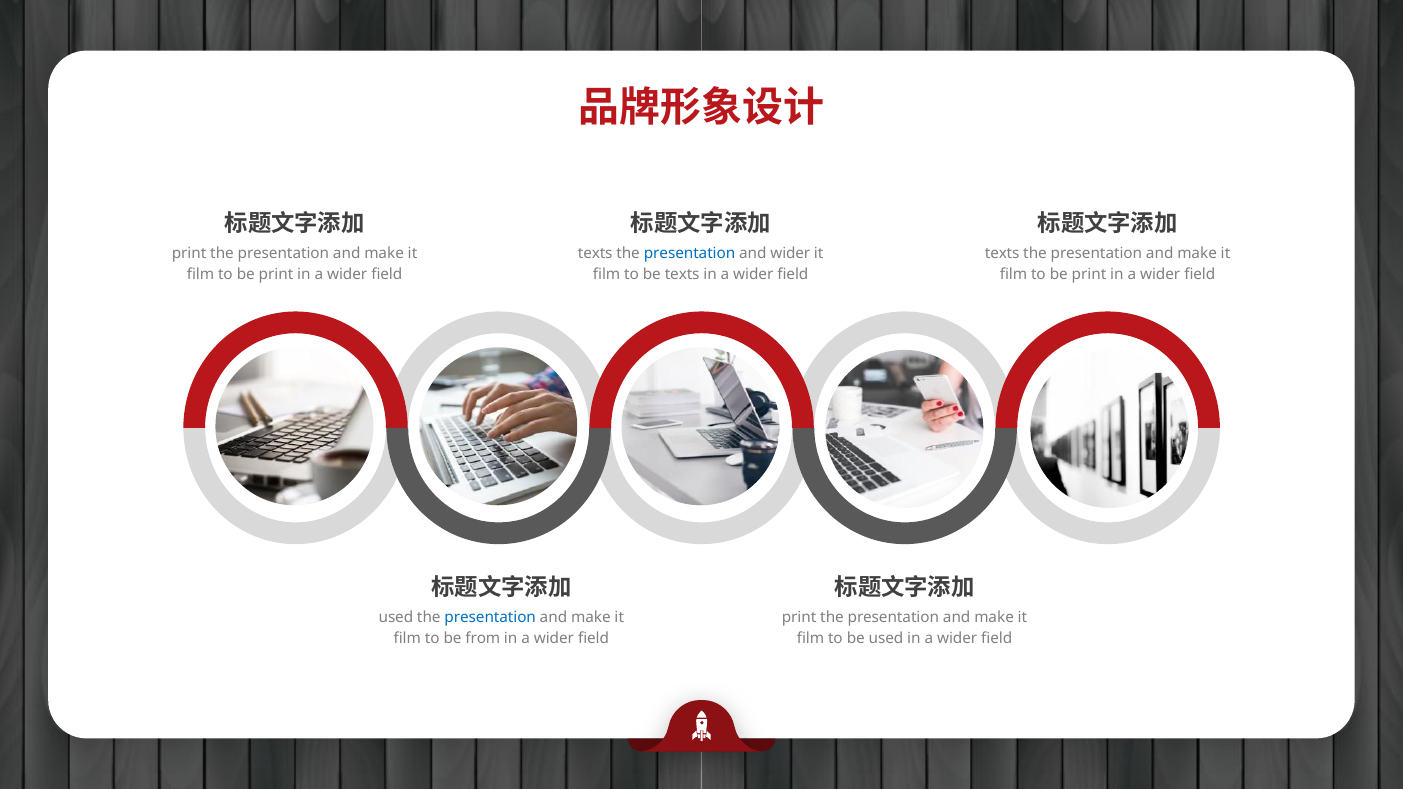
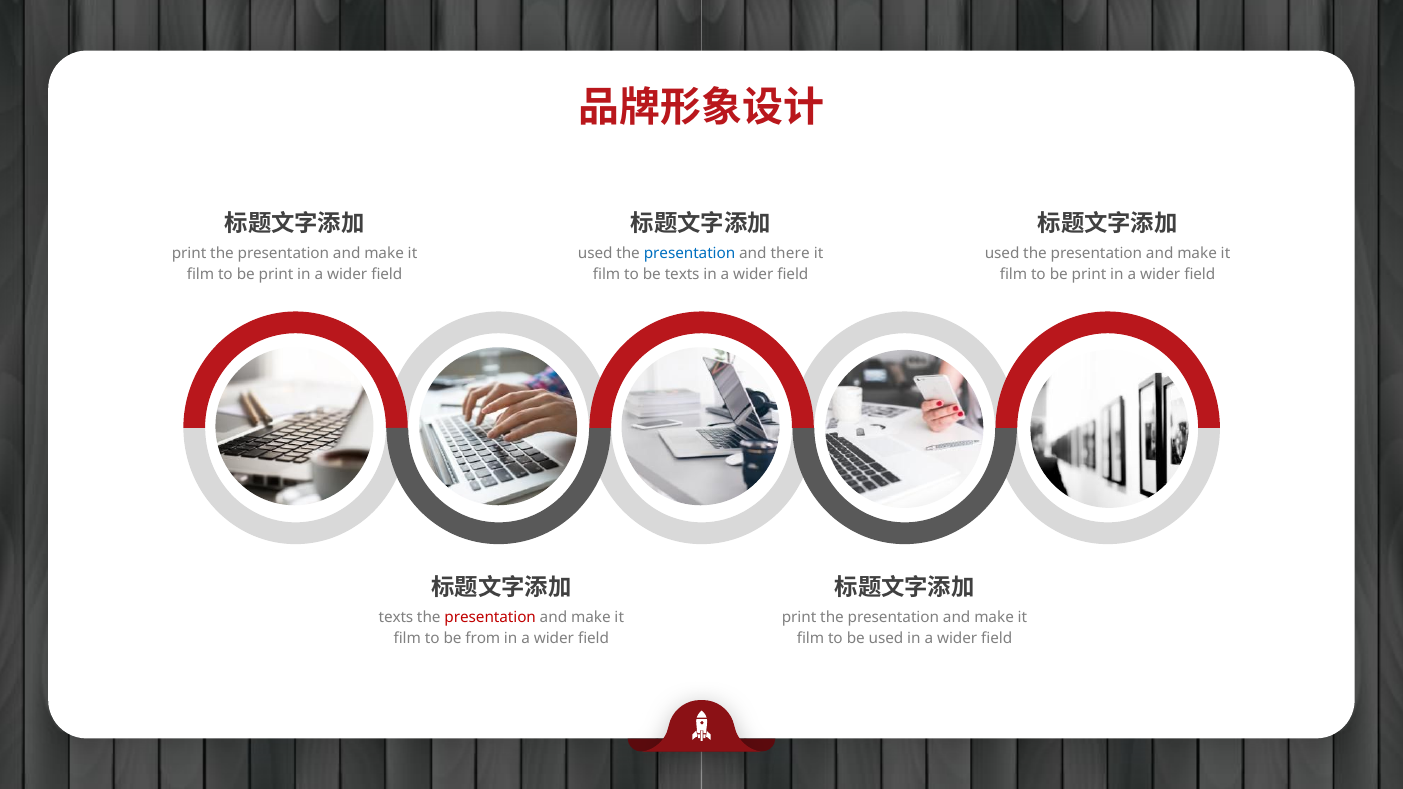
texts at (595, 254): texts -> used
and wider: wider -> there
texts at (1002, 254): texts -> used
used at (396, 618): used -> texts
presentation at (490, 618) colour: blue -> red
